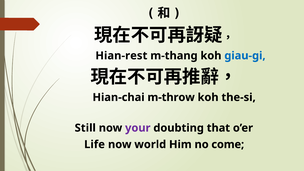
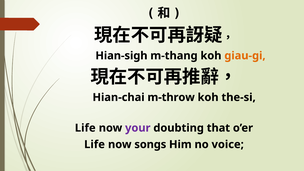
Hian-rest: Hian-rest -> Hian-sigh
giau-gi colour: blue -> orange
Still at (85, 128): Still -> Life
world: world -> songs
come: come -> voice
